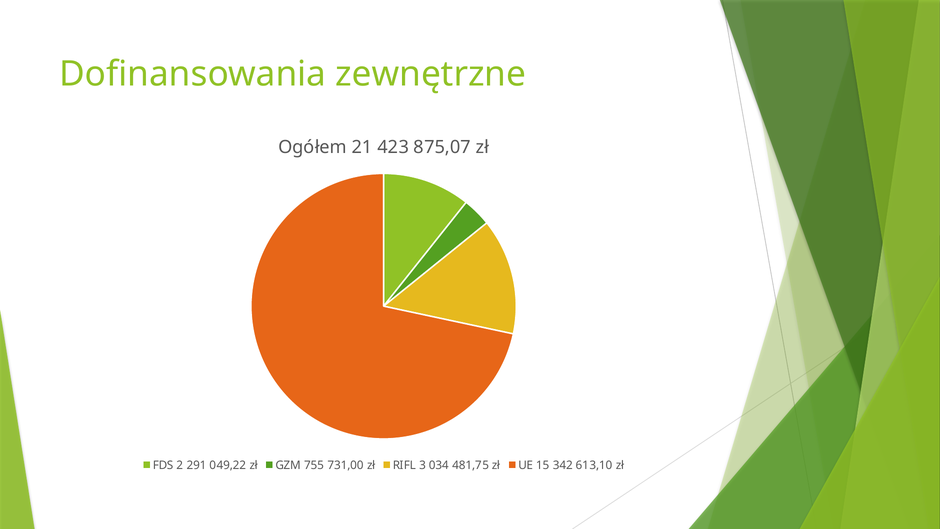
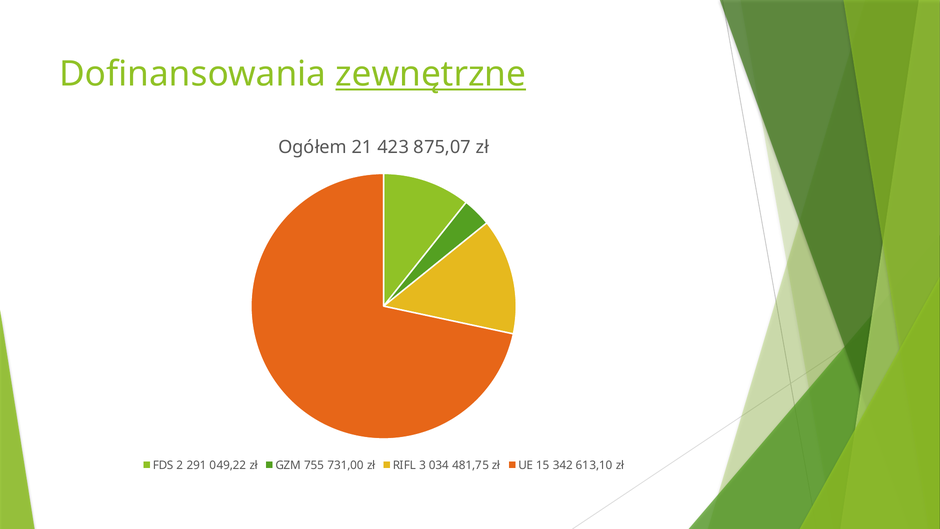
zewnętrzne underline: none -> present
